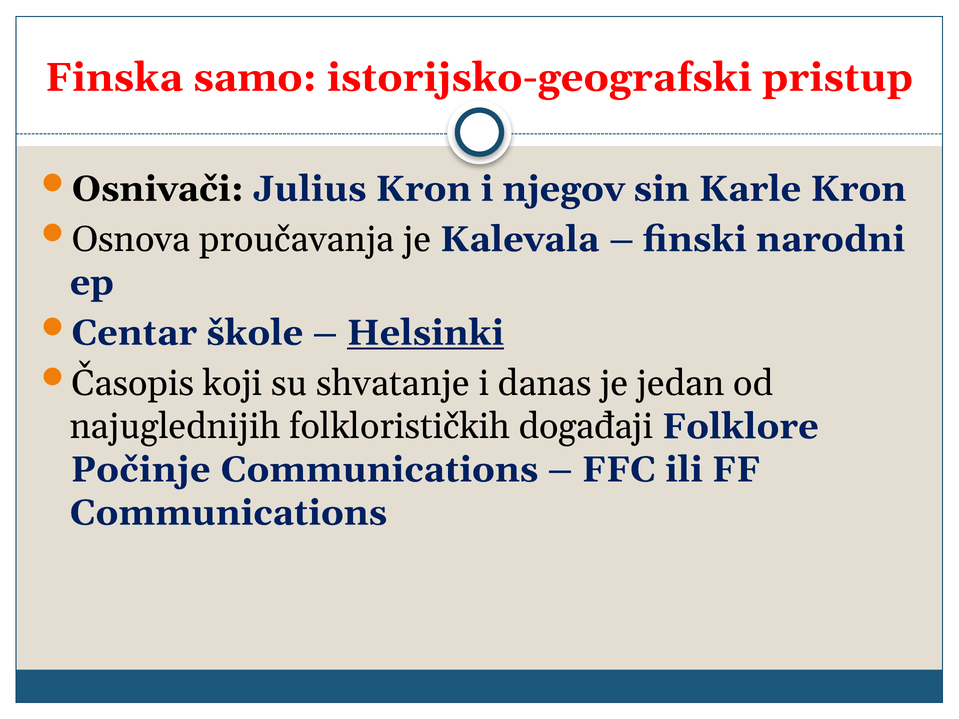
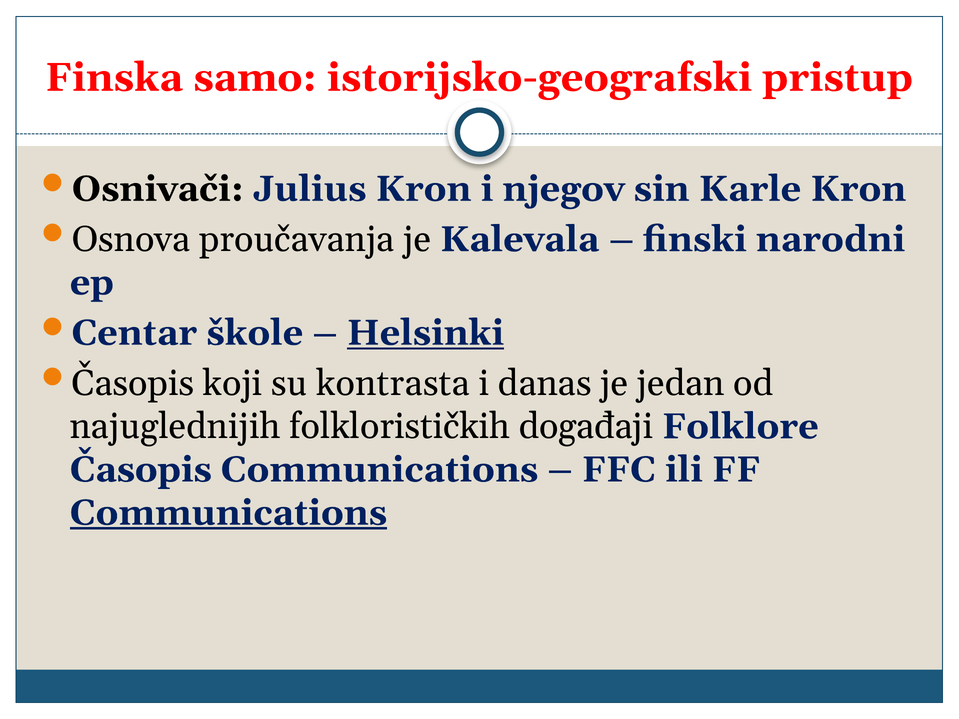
shvatanje: shvatanje -> kontrasta
Počinje at (141, 470): Počinje -> Časopis
Communications at (228, 513) underline: none -> present
